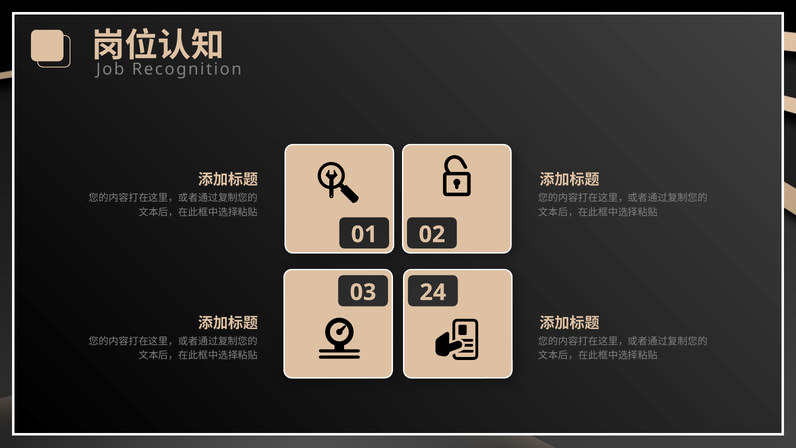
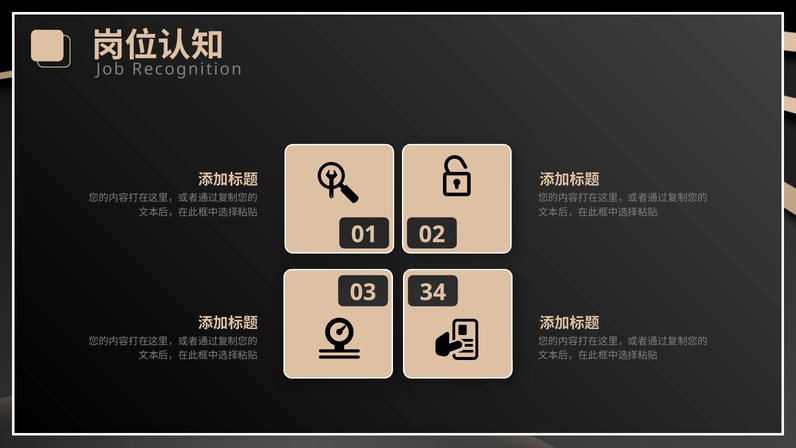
24: 24 -> 34
